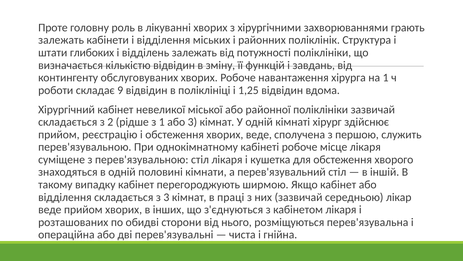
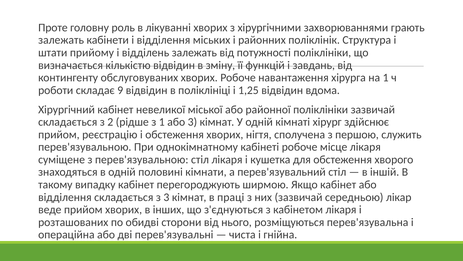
глибоких: глибоких -> прийому
хворих веде: веде -> нігтя
